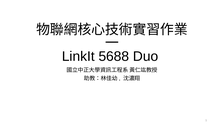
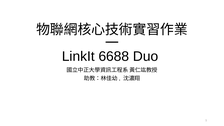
5688: 5688 -> 6688
